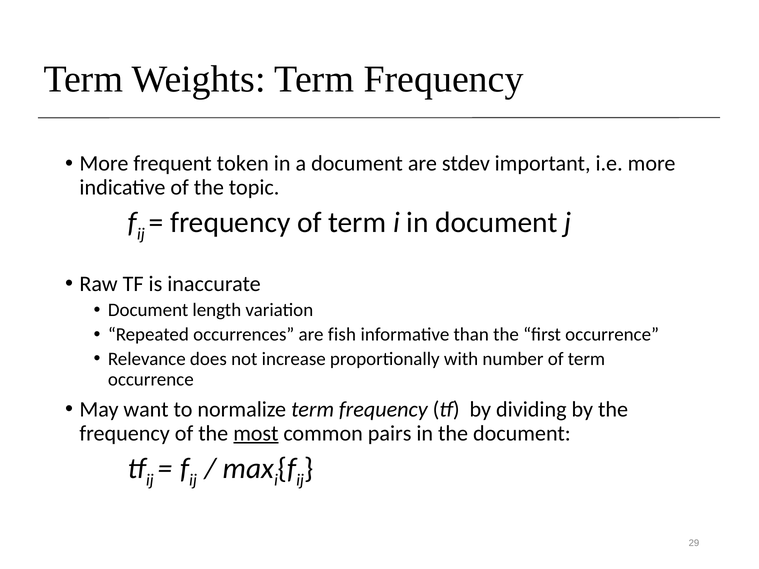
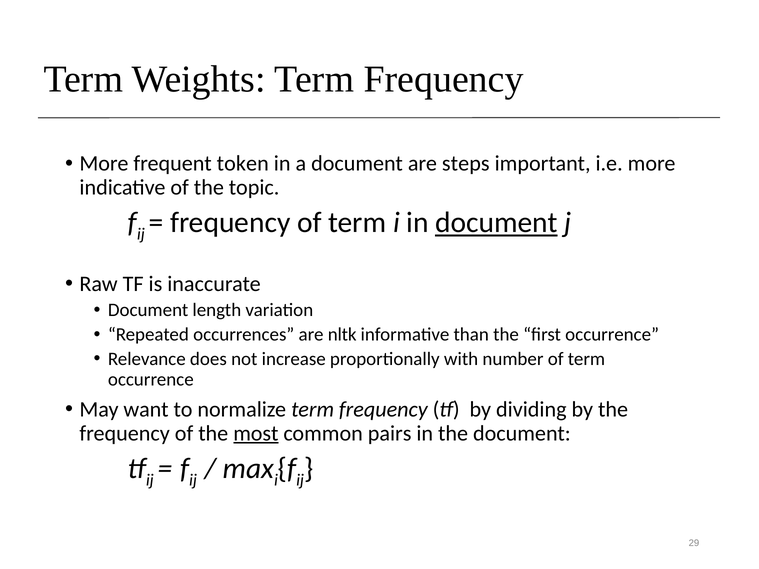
stdev: stdev -> steps
document at (496, 223) underline: none -> present
fish: fish -> nltk
